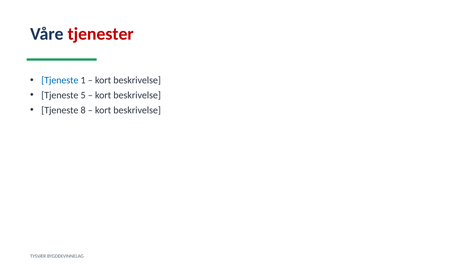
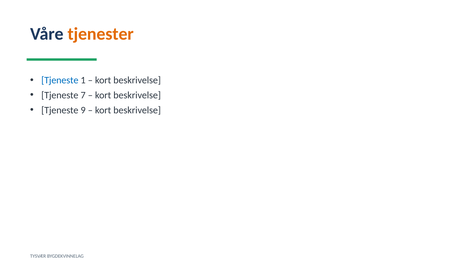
tjenester colour: red -> orange
5: 5 -> 7
8: 8 -> 9
